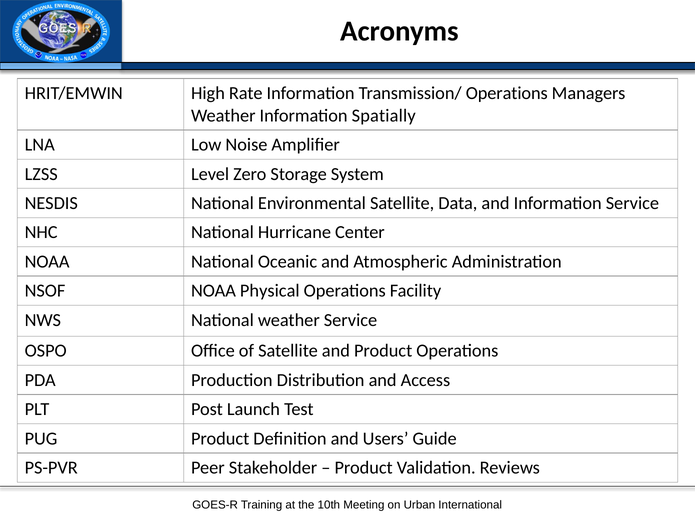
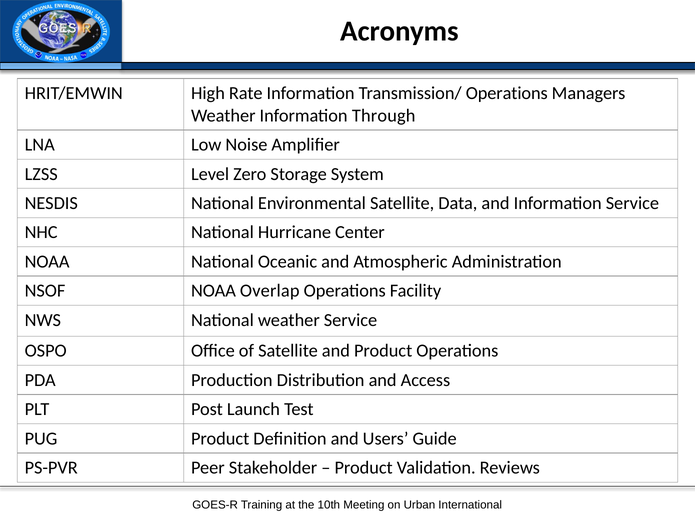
Spatially: Spatially -> Through
Physical: Physical -> Overlap
